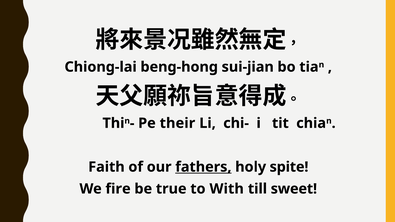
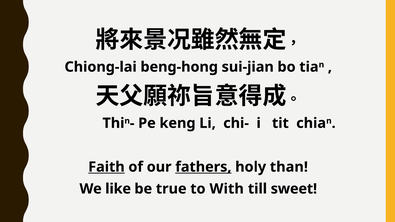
their: their -> keng
Faith underline: none -> present
spite: spite -> than
fire: fire -> like
